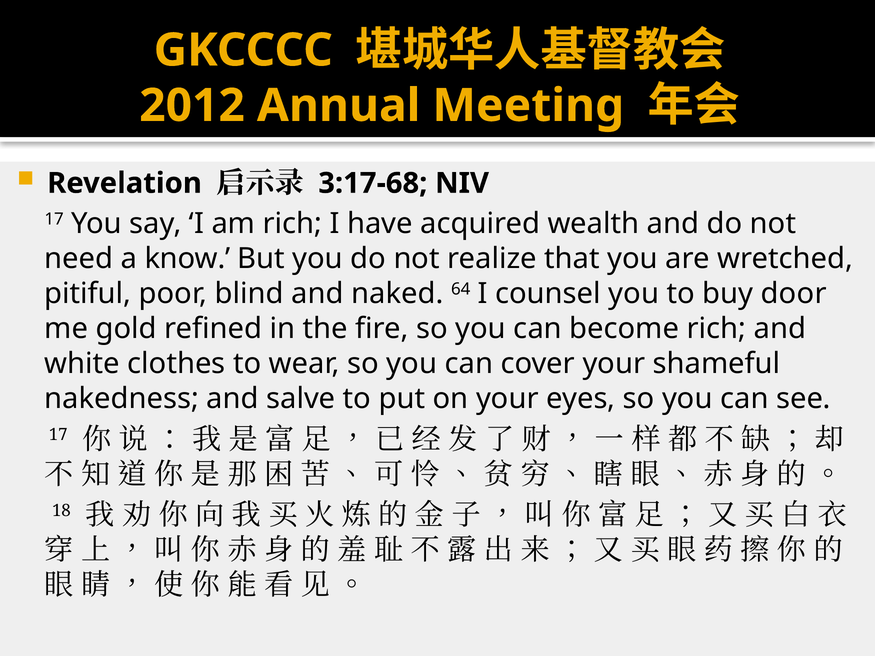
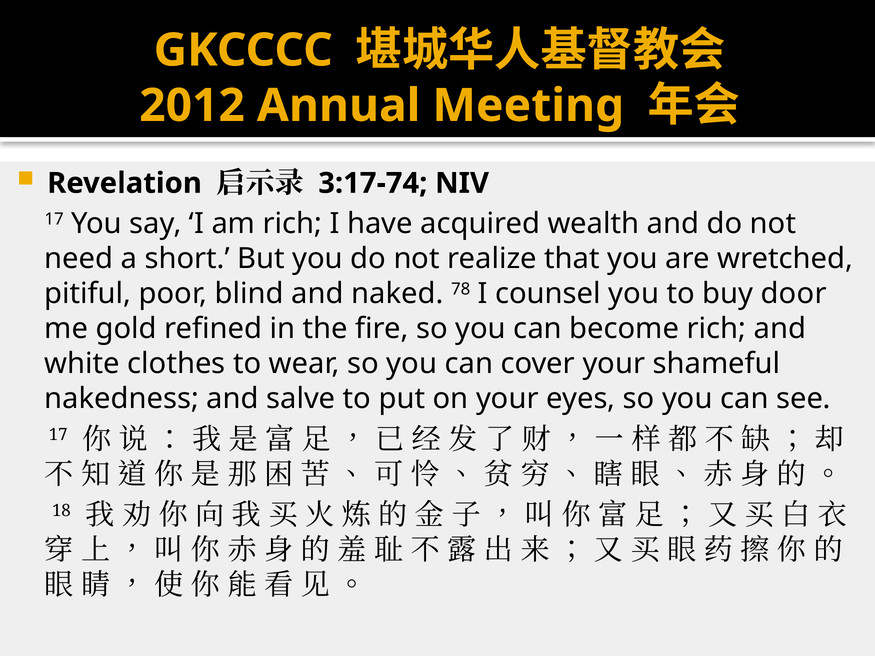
3:17-68: 3:17-68 -> 3:17-74
know: know -> short
64: 64 -> 78
